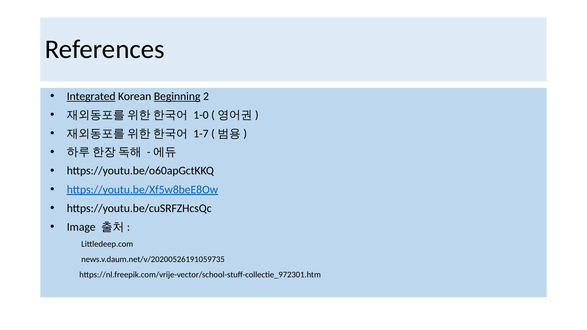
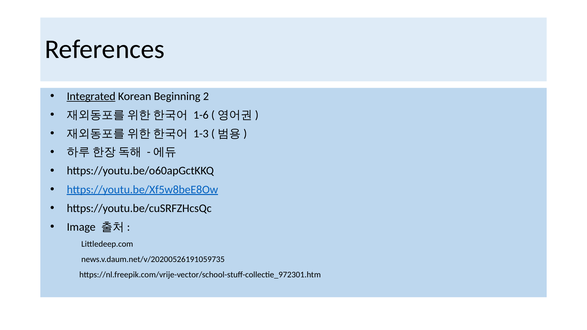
Beginning underline: present -> none
1-0: 1-0 -> 1-6
1-7: 1-7 -> 1-3
